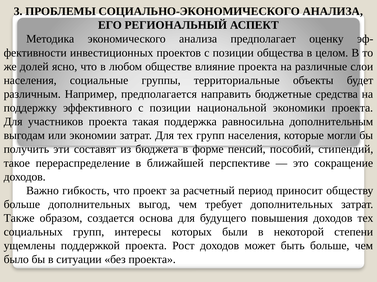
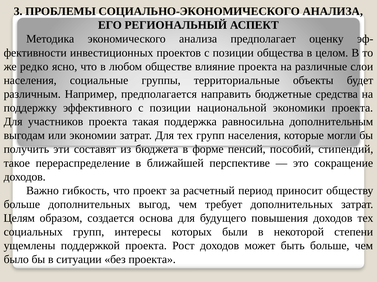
долей: долей -> редко
Также: Также -> Целям
